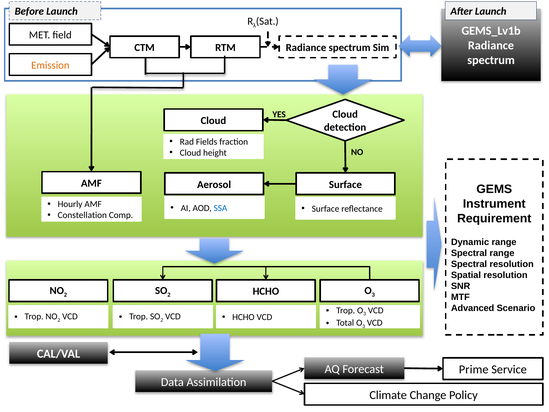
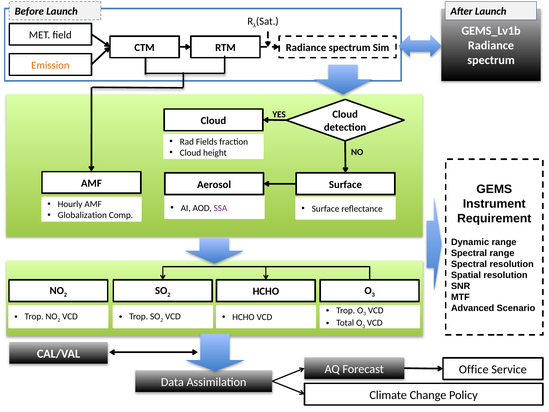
SSA colour: blue -> purple
Constellation: Constellation -> Globalization
Prime: Prime -> Office
